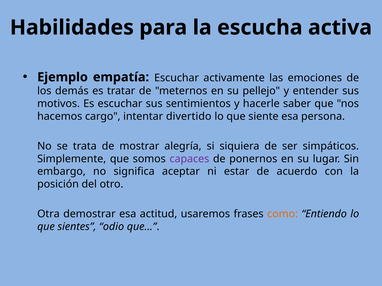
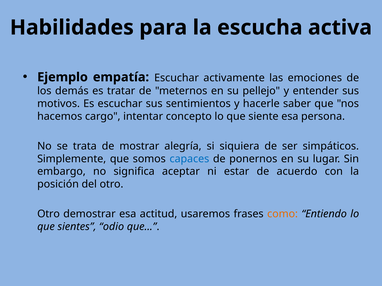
divertido: divertido -> concepto
capaces colour: purple -> blue
Otra at (48, 214): Otra -> Otro
